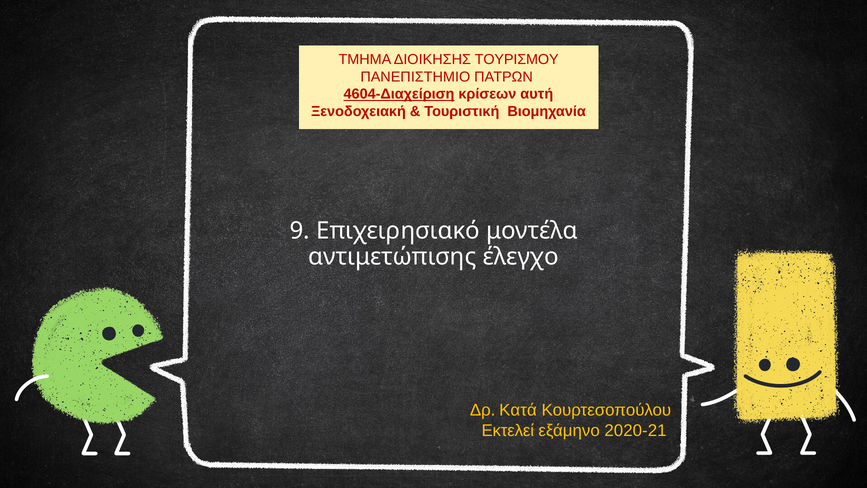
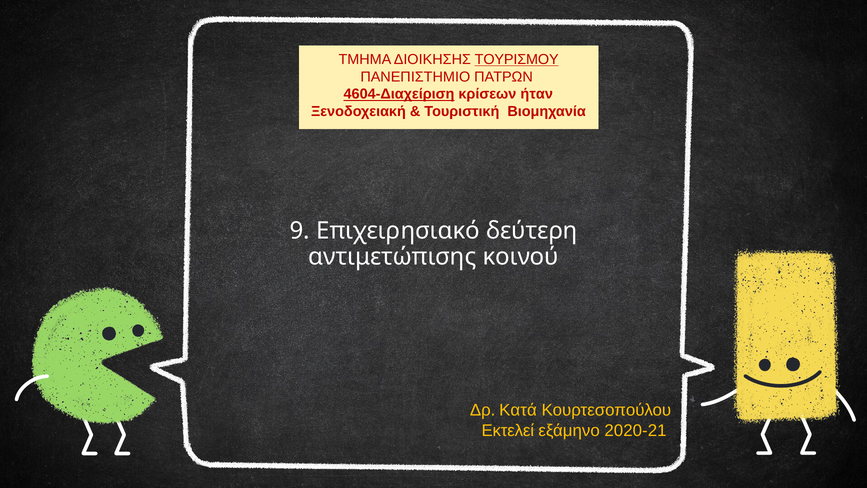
ΤΟΥΡΙΣΜΟΥ underline: none -> present
αυτή: αυτή -> ήταν
μοντέλα: μοντέλα -> δεύτερη
έλεγχο: έλεγχο -> κοινού
